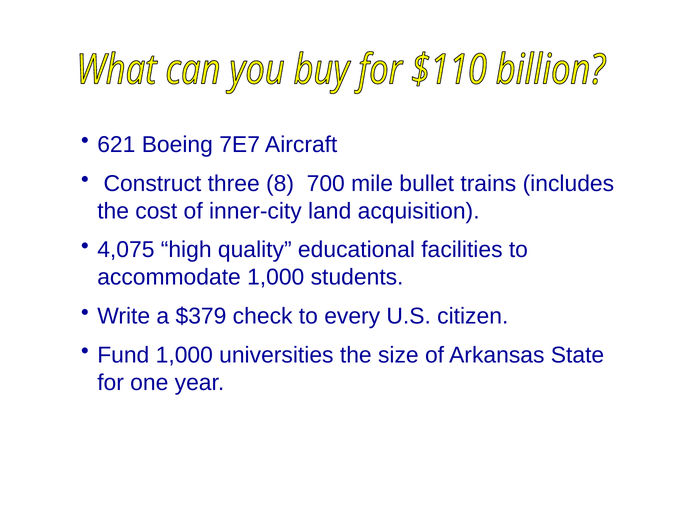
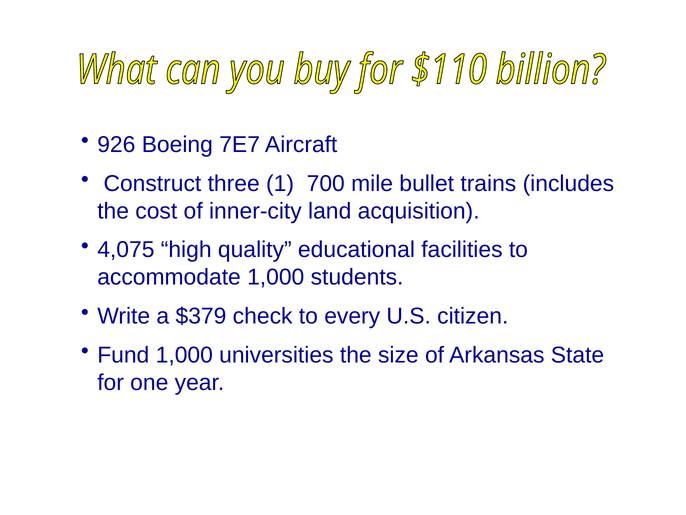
621: 621 -> 926
8: 8 -> 1
